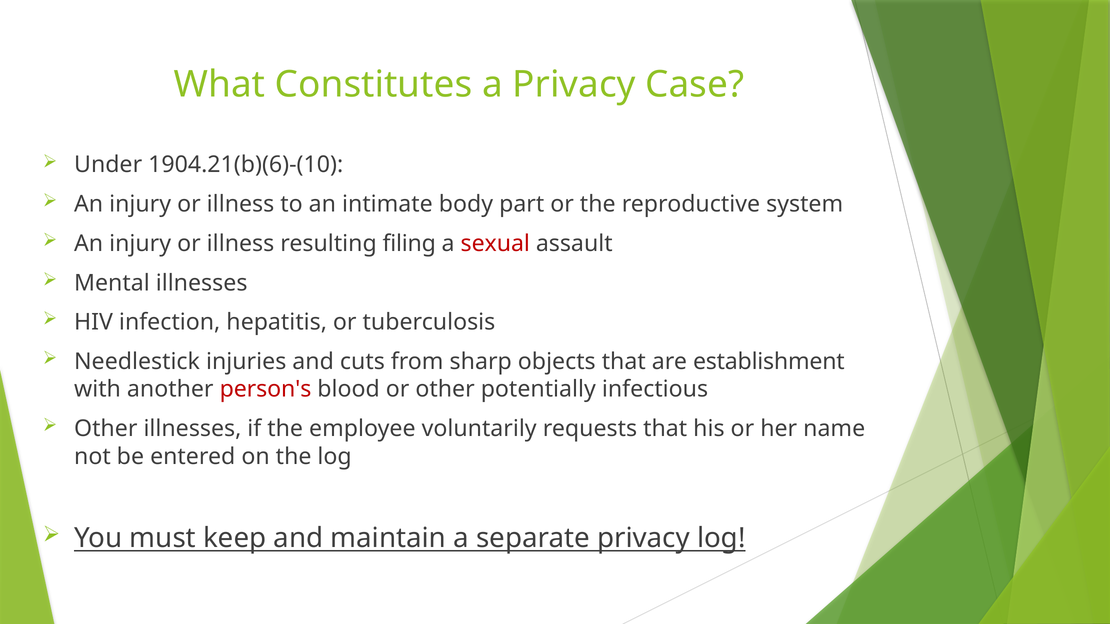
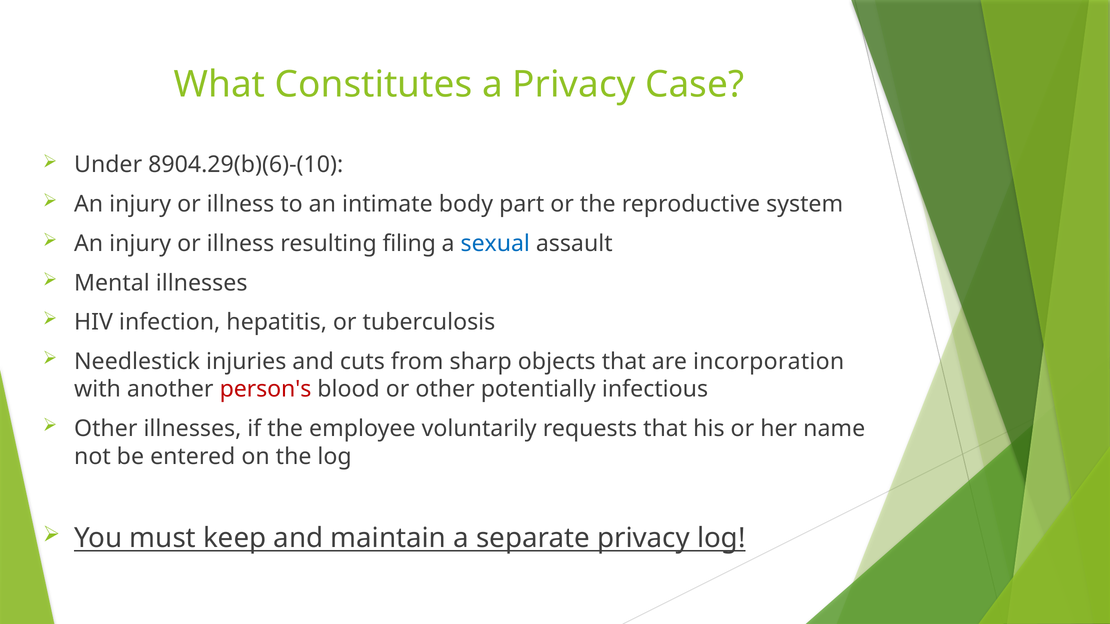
1904.21(b)(6)-(10: 1904.21(b)(6)-(10 -> 8904.29(b)(6)-(10
sexual colour: red -> blue
establishment: establishment -> incorporation
